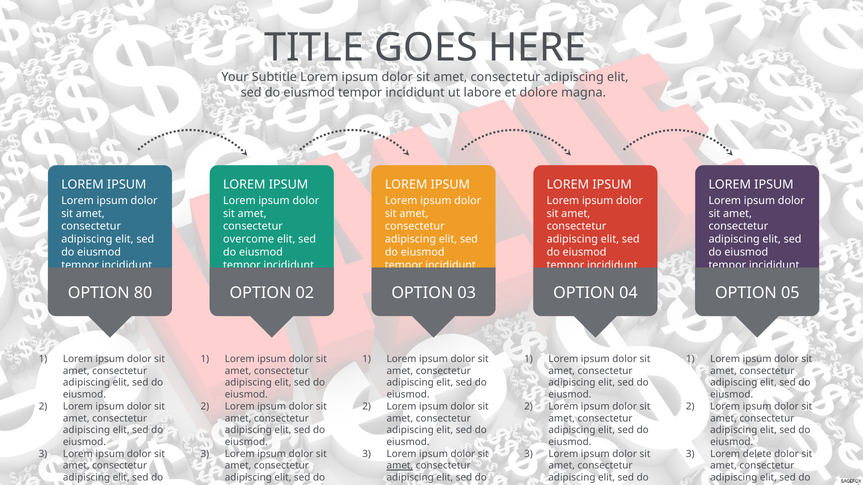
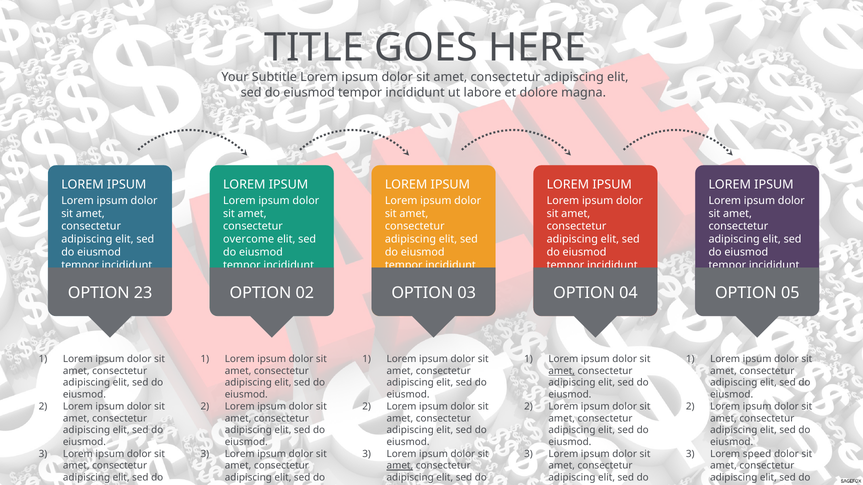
80: 80 -> 23
amet at (562, 371) underline: none -> present
delete: delete -> speed
